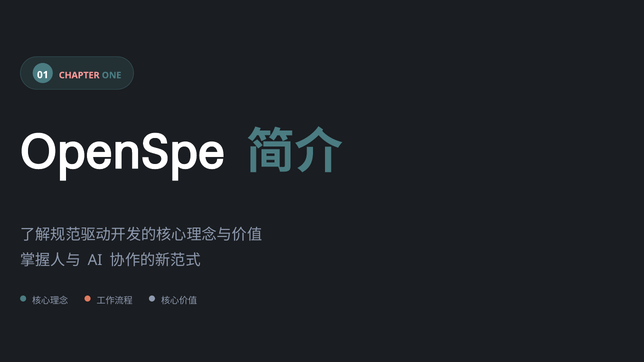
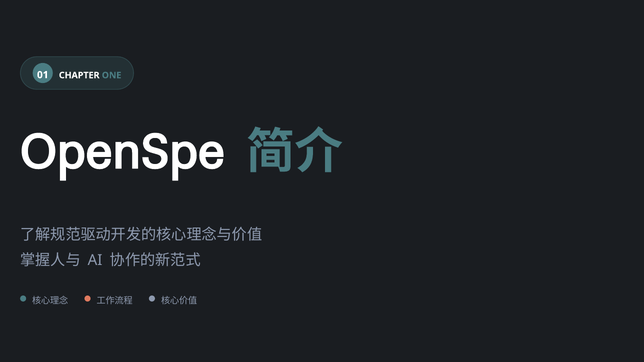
CHAPTER colour: pink -> white
